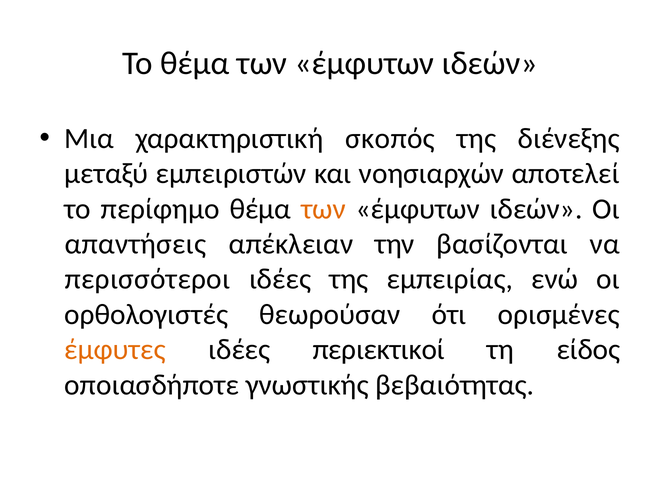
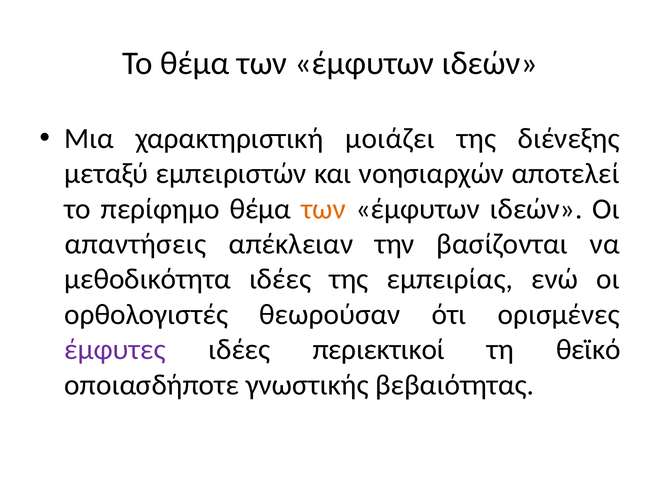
σκοπός: σκοπός -> μοιάζει
περισσότεροι: περισσότεροι -> μεθοδικότητα
έμφυτες colour: orange -> purple
είδος: είδος -> θεϊκό
